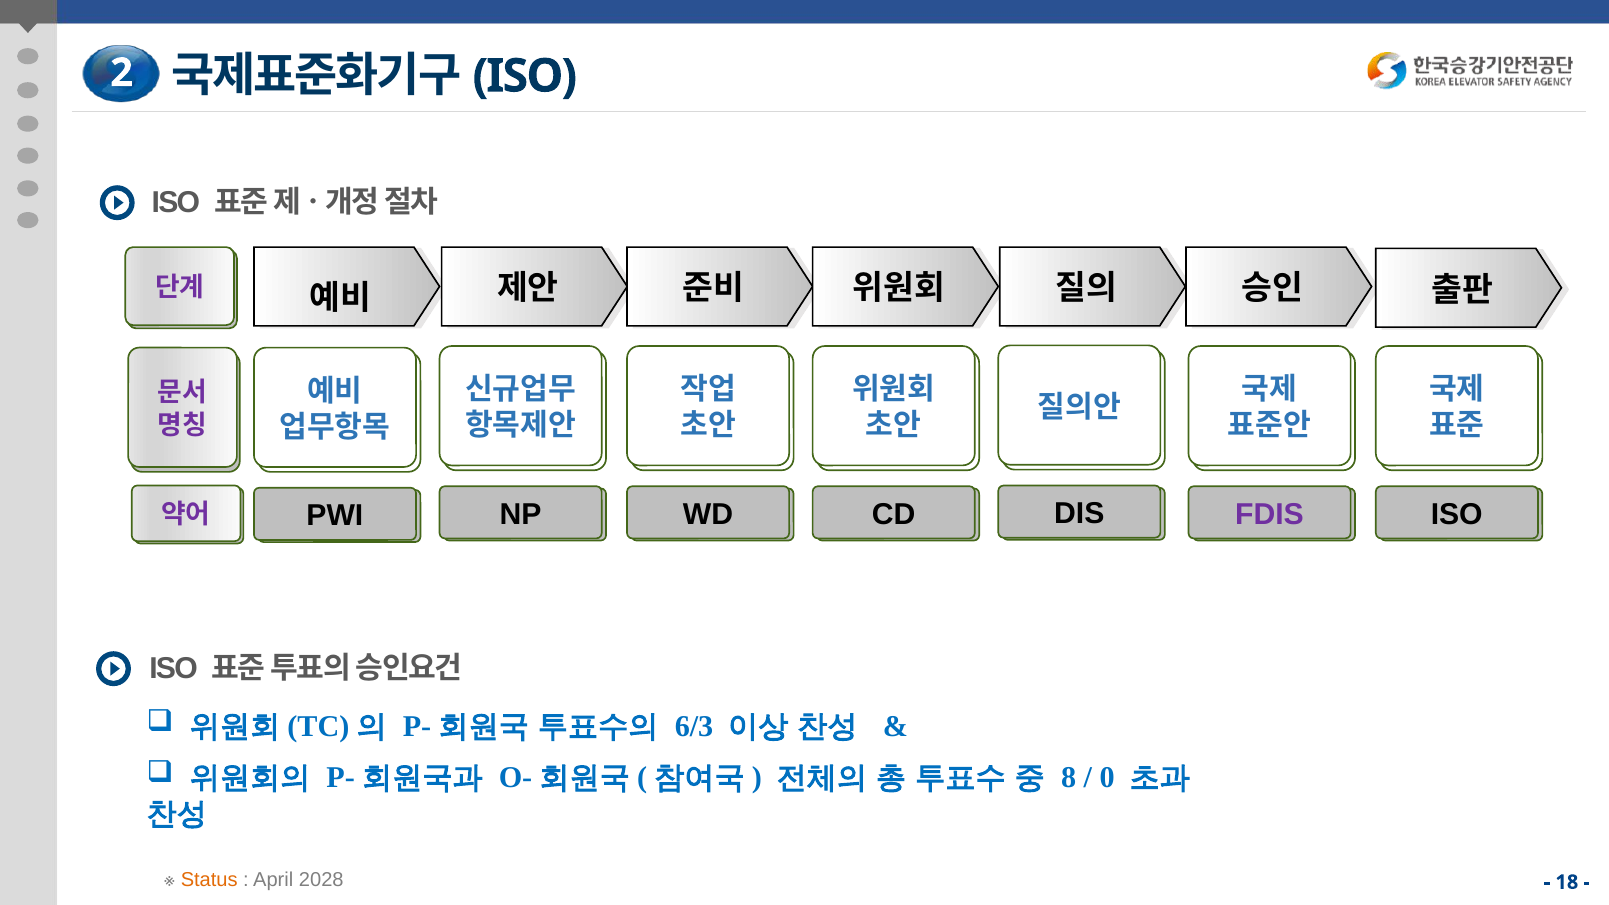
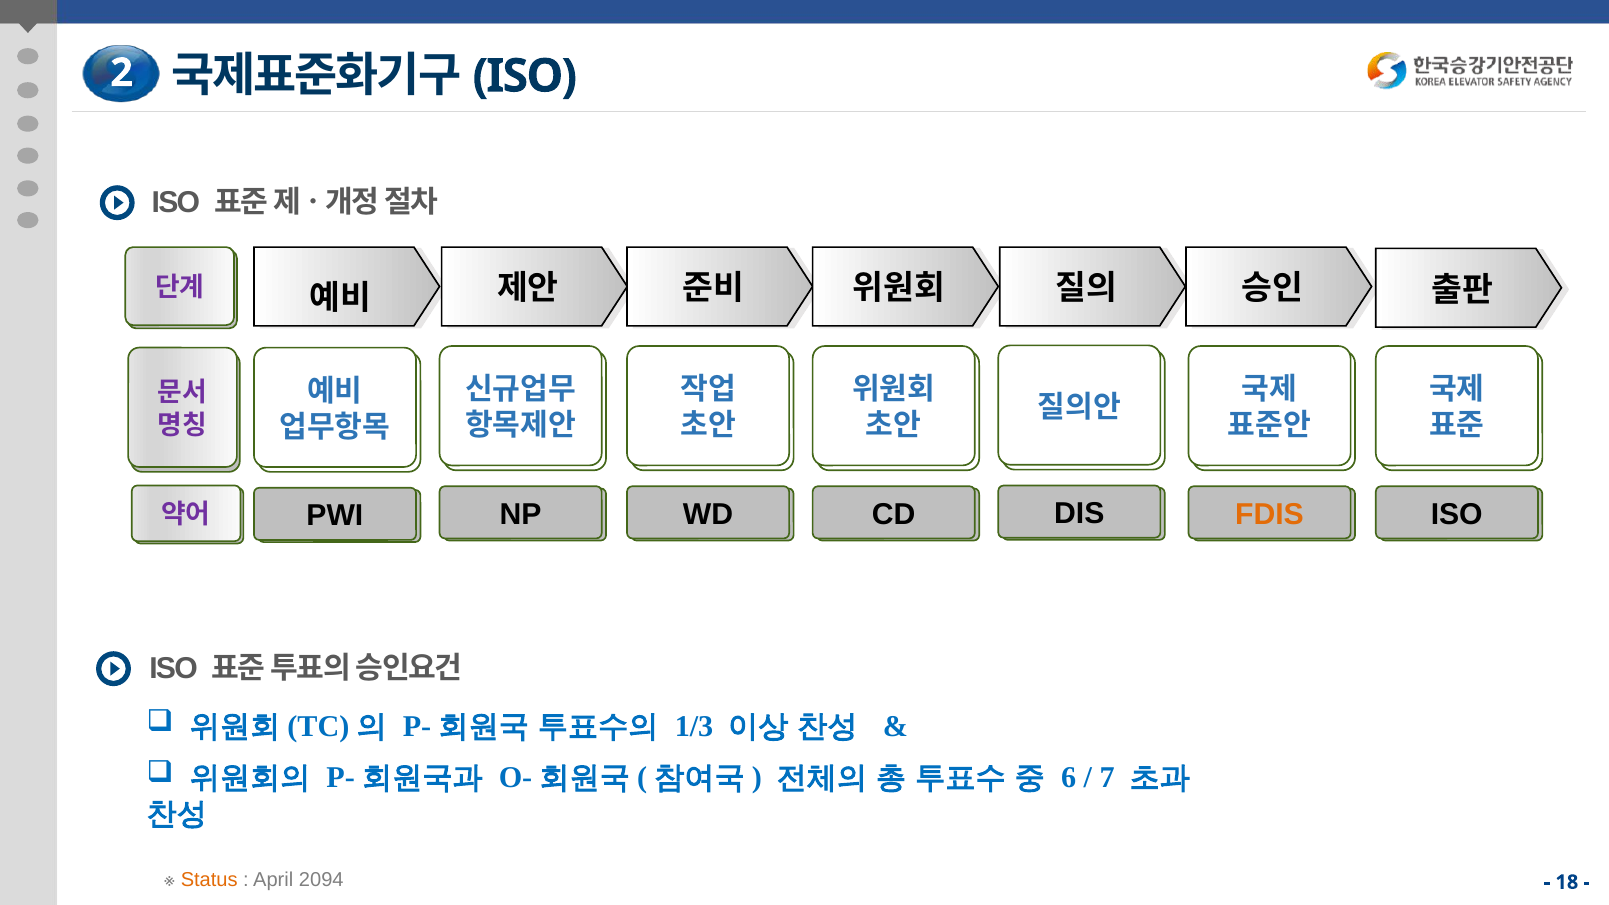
FDIS colour: purple -> orange
6/3: 6/3 -> 1/3
8: 8 -> 6
0: 0 -> 7
2028: 2028 -> 2094
